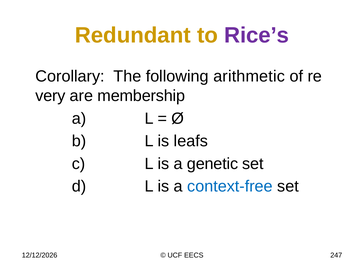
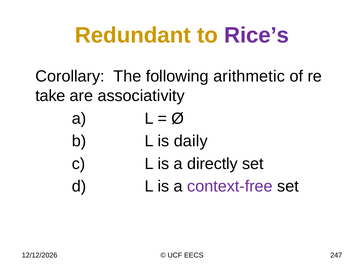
very: very -> take
membership: membership -> associativity
leafs: leafs -> daily
genetic: genetic -> directly
context-free colour: blue -> purple
